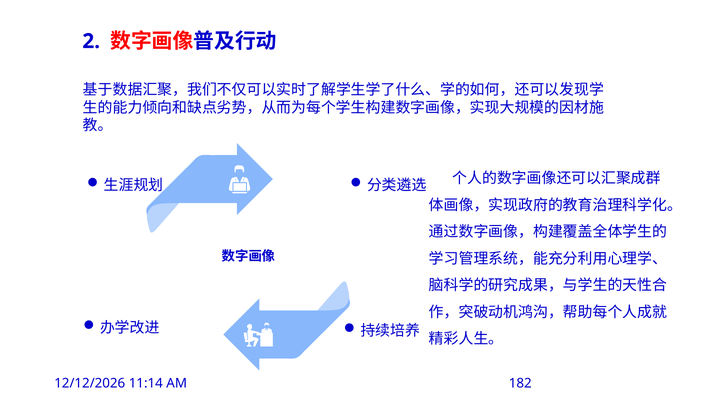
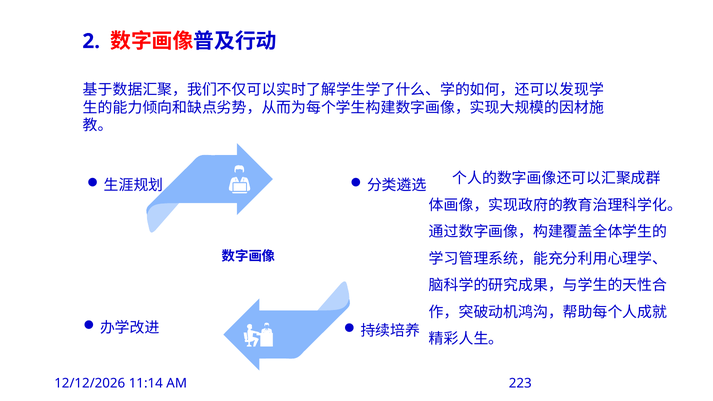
182: 182 -> 223
